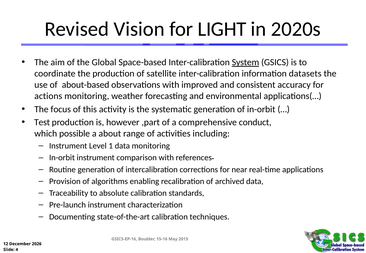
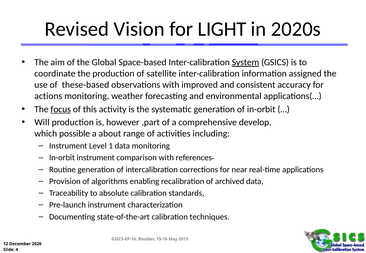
datasets: datasets -> assigned
about-based: about-based -> these-based
focus underline: none -> present
Test: Test -> Will
conduct: conduct -> develop
